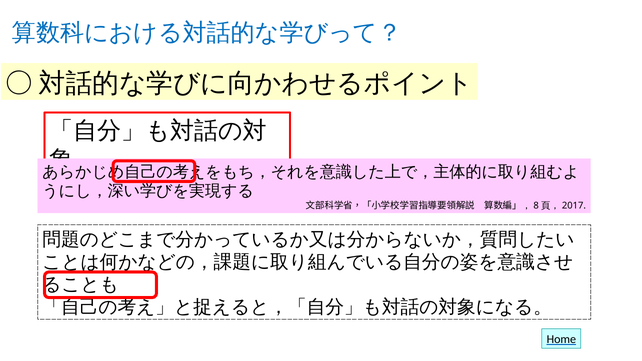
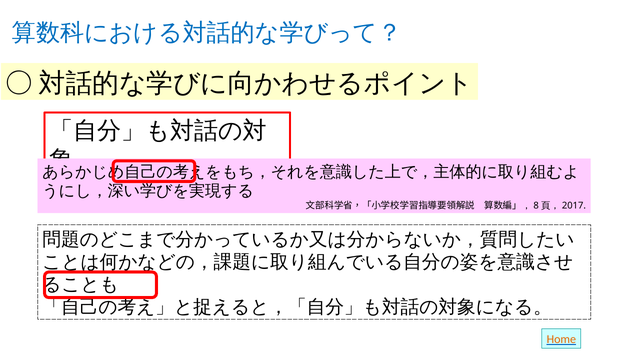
Home colour: black -> orange
